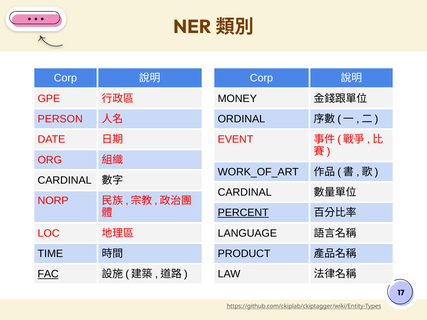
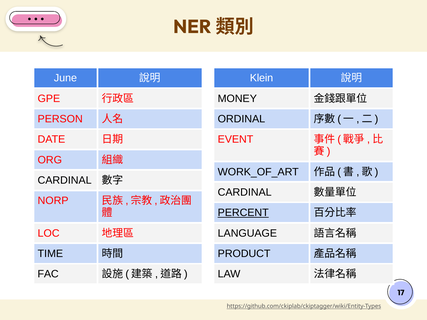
Corp at (65, 78): Corp -> June
Corp at (261, 78): Corp -> Klein
FAC underline: present -> none
